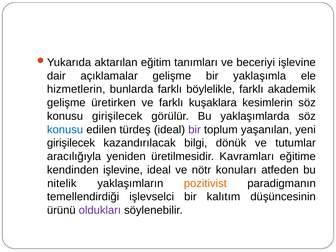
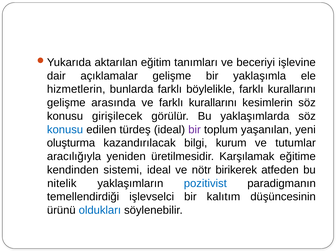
akademik at (292, 89): akademik -> kurallarını
üretirken: üretirken -> arasında
ve farklı kuşaklara: kuşaklara -> kurallarını
girişilecek at (71, 143): girişilecek -> oluşturma
dönük: dönük -> kurum
Kavramları: Kavramları -> Karşılamak
kendinden işlevine: işlevine -> sistemi
konuları: konuları -> birikerek
pozitivist colour: orange -> blue
oldukları colour: purple -> blue
